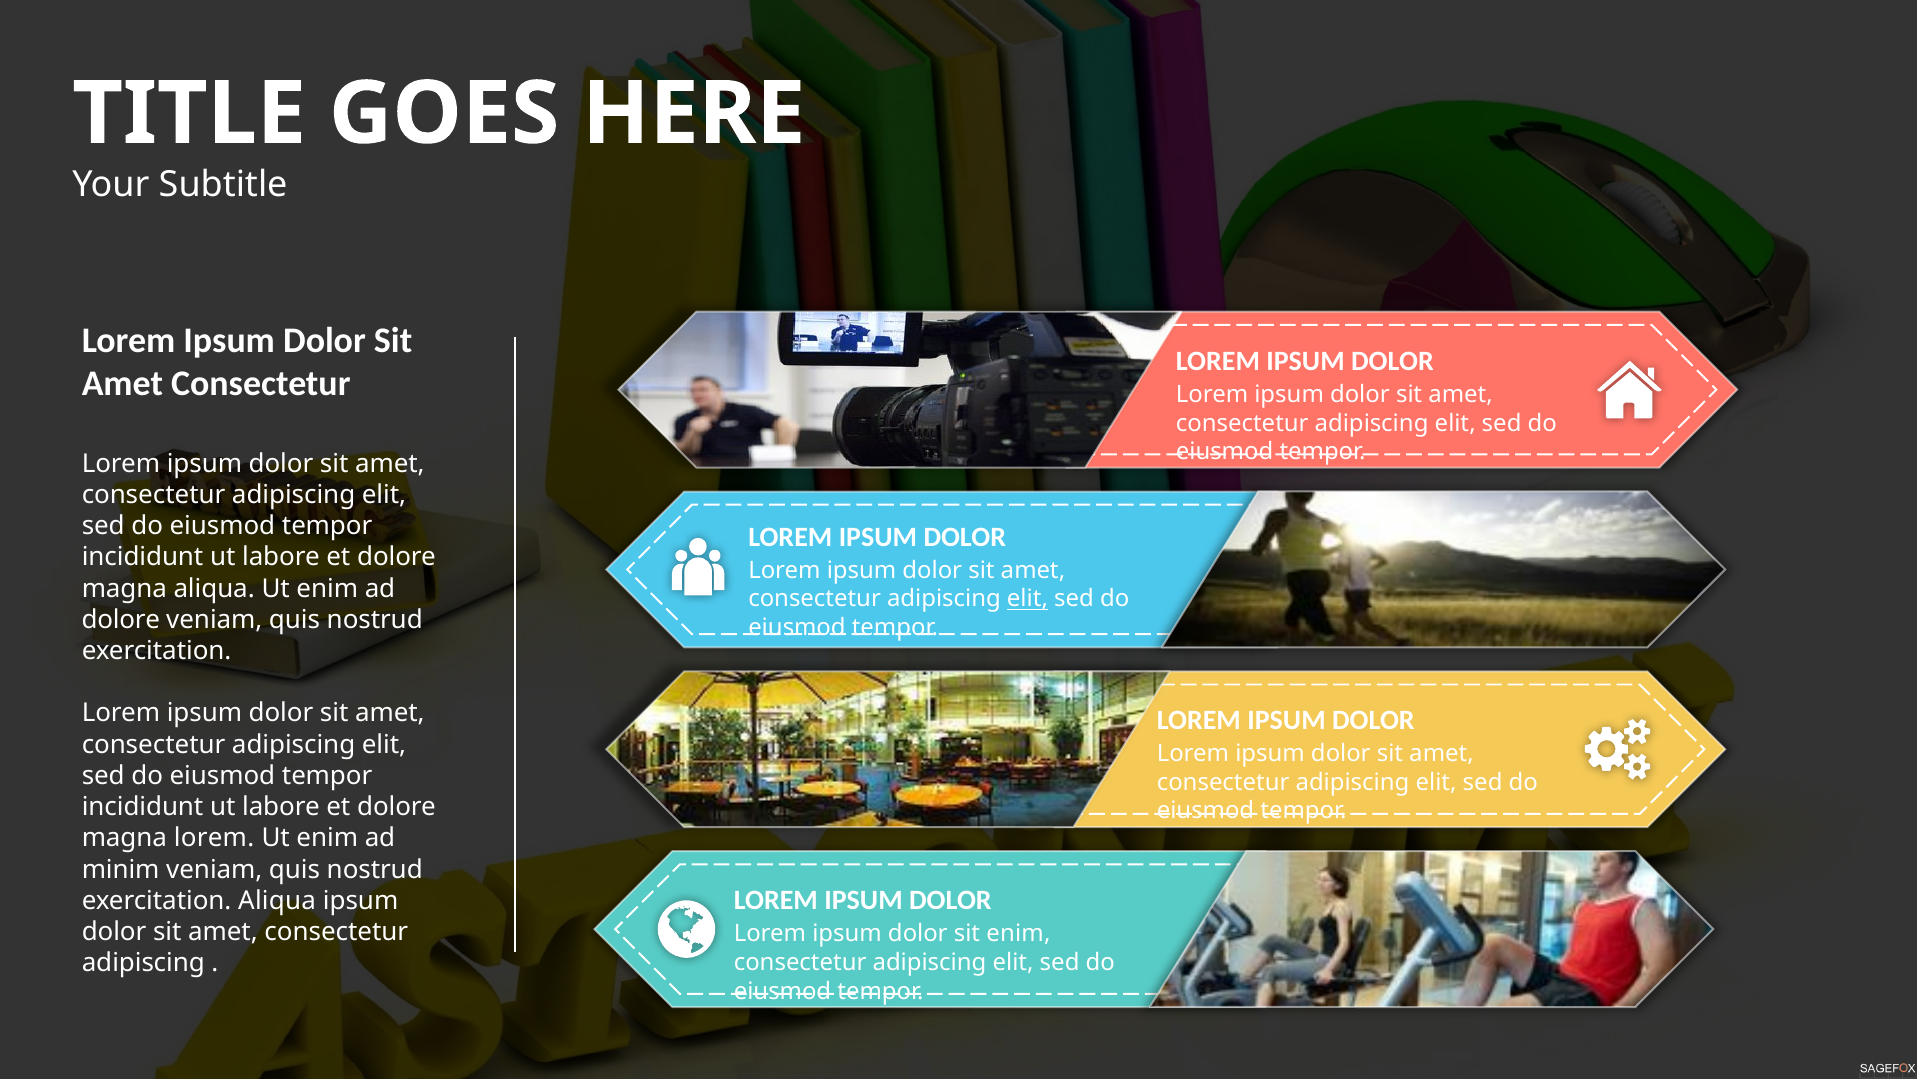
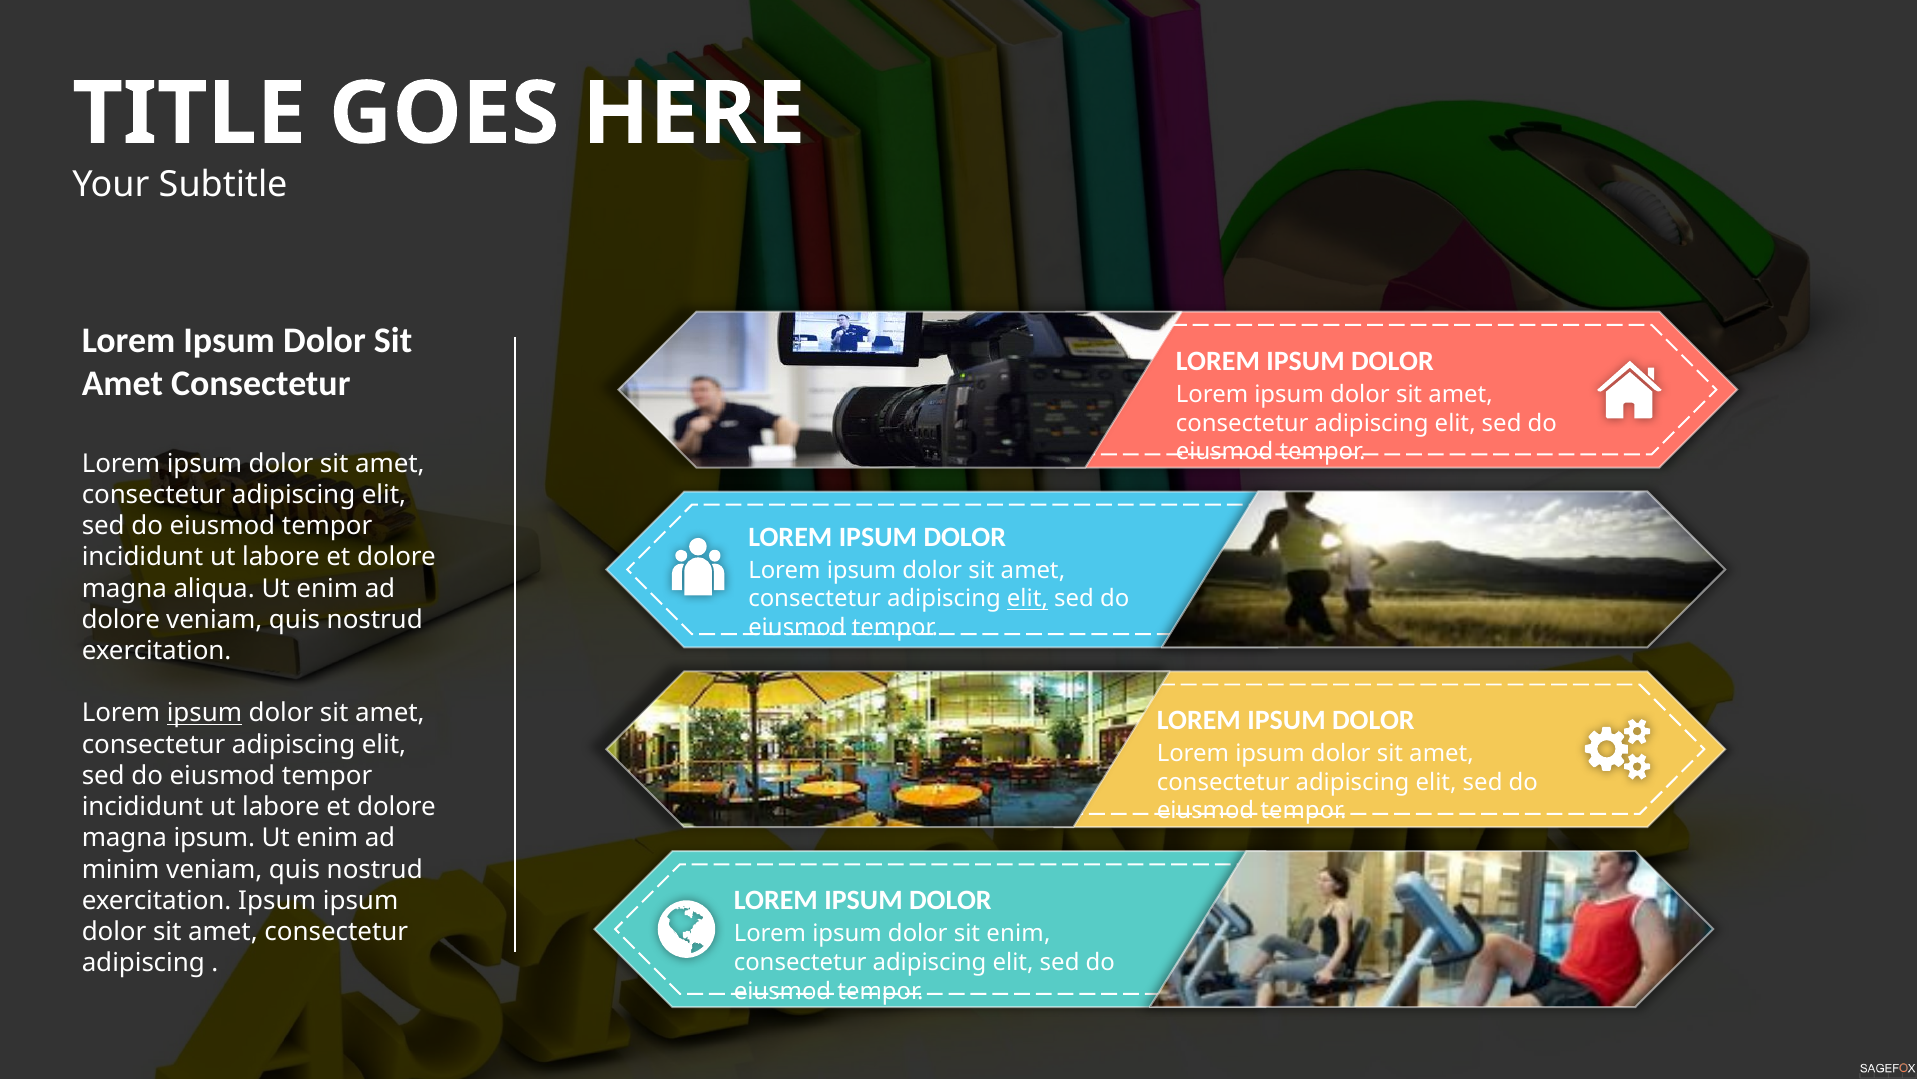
ipsum at (204, 713) underline: none -> present
magna lorem: lorem -> ipsum
exercitation Aliqua: Aliqua -> Ipsum
